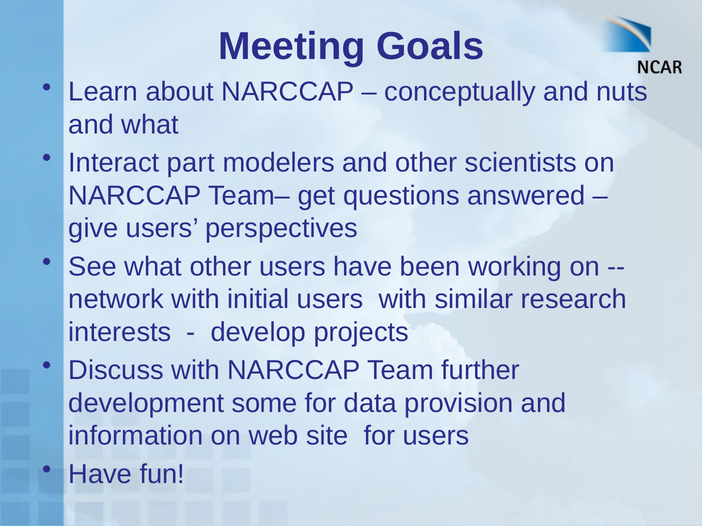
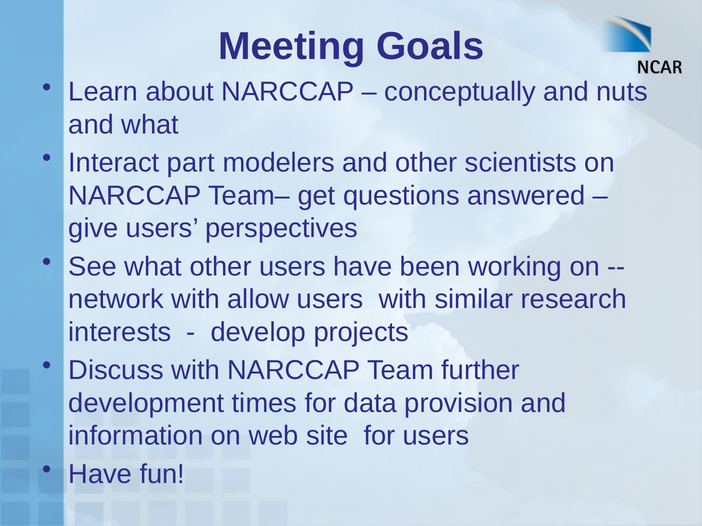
initial: initial -> allow
some: some -> times
